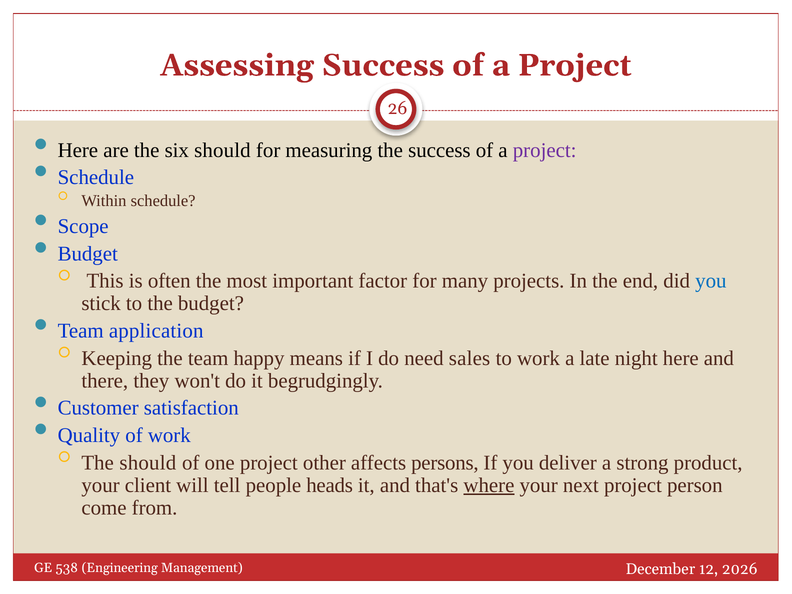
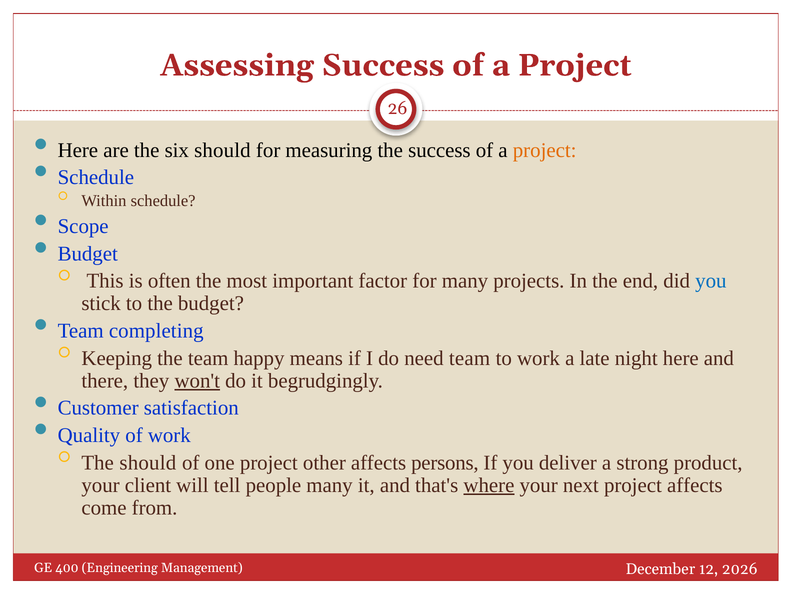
project at (545, 150) colour: purple -> orange
application: application -> completing
need sales: sales -> team
won't underline: none -> present
people heads: heads -> many
project person: person -> affects
538: 538 -> 400
